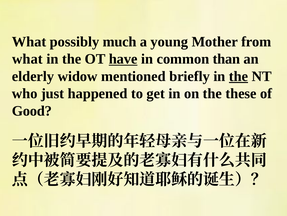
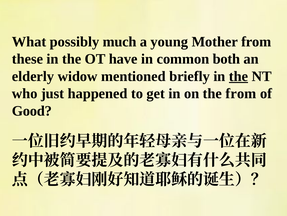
what at (27, 59): what -> these
have underline: present -> none
than: than -> both
the these: these -> from
